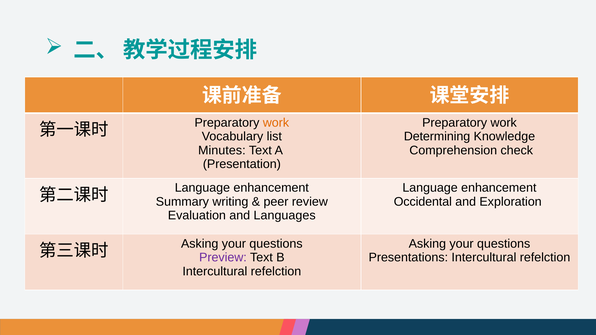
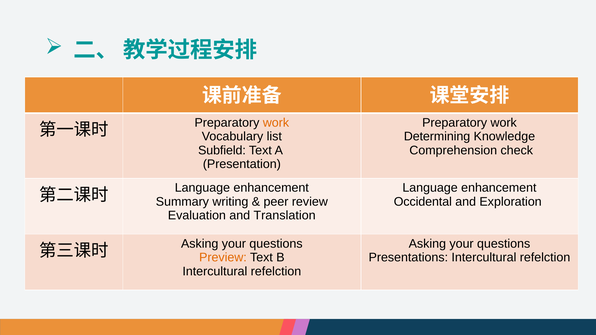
Minutes: Minutes -> Subfield
Languages: Languages -> Translation
Preview colour: purple -> orange
